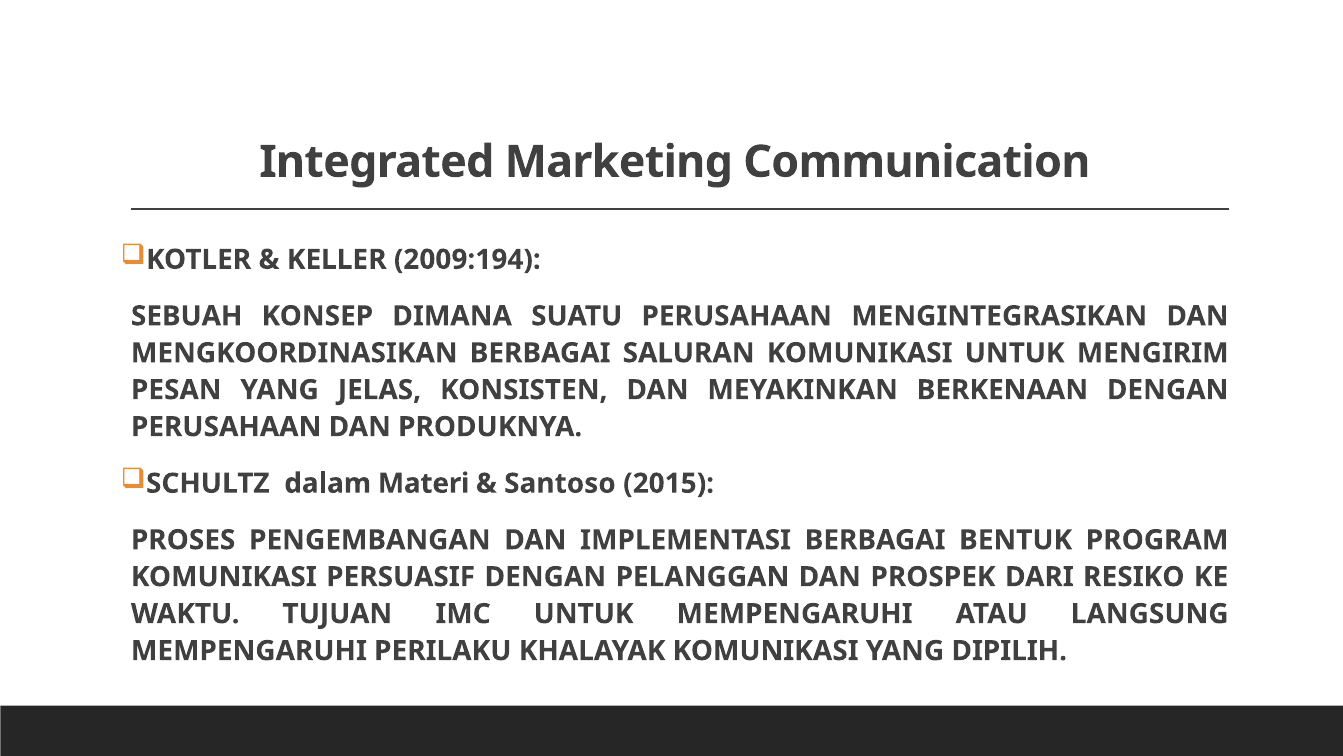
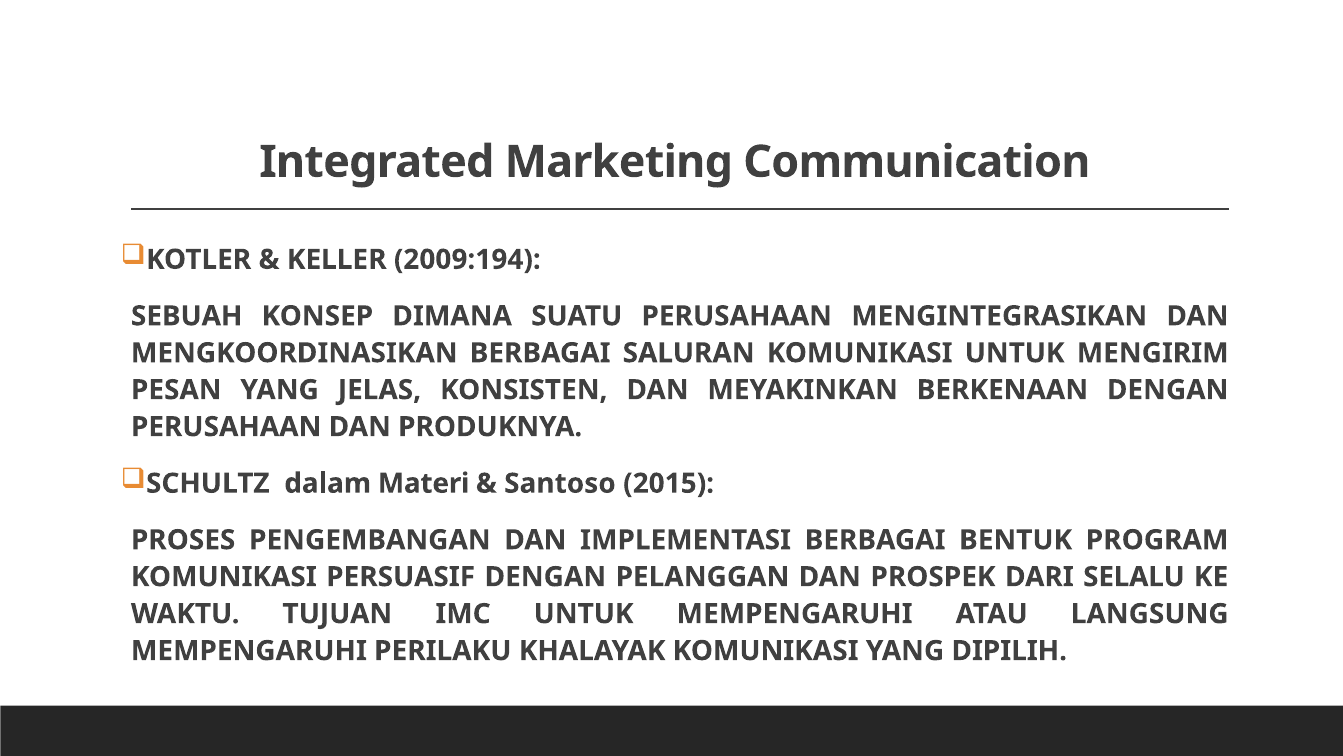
RESIKO: RESIKO -> SELALU
